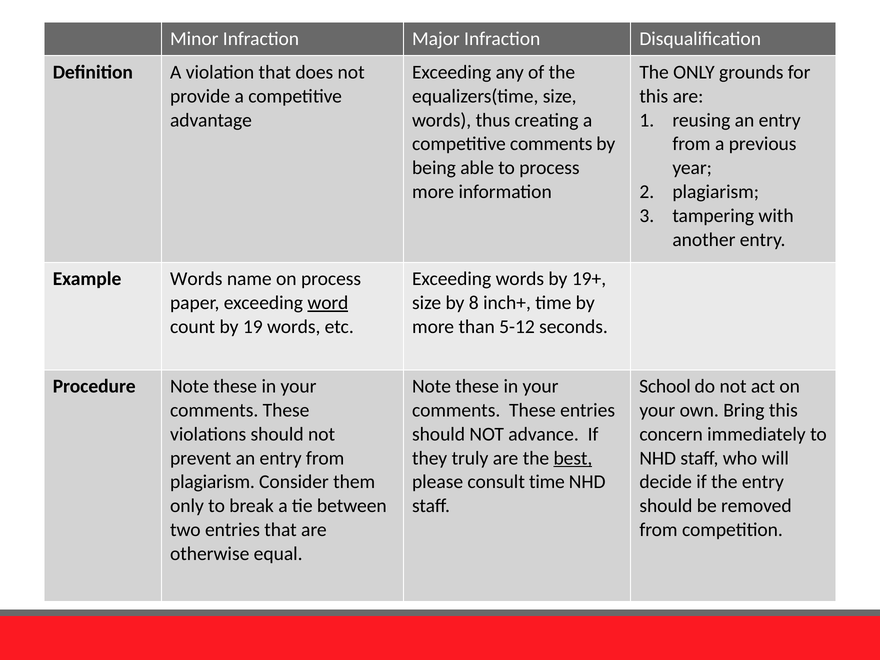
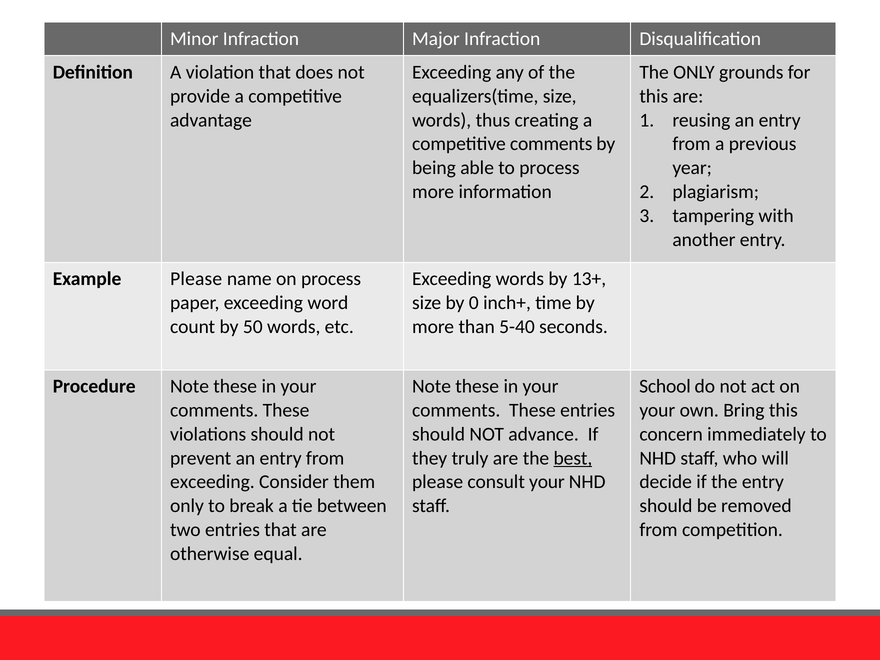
Example Words: Words -> Please
19+: 19+ -> 13+
word underline: present -> none
8: 8 -> 0
19: 19 -> 50
5-12: 5-12 -> 5-40
plagiarism at (212, 482): plagiarism -> exceeding
consult time: time -> your
